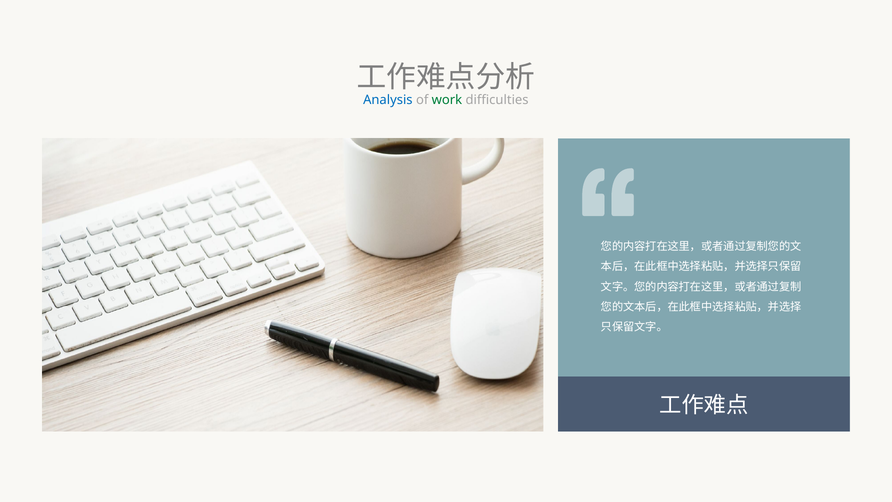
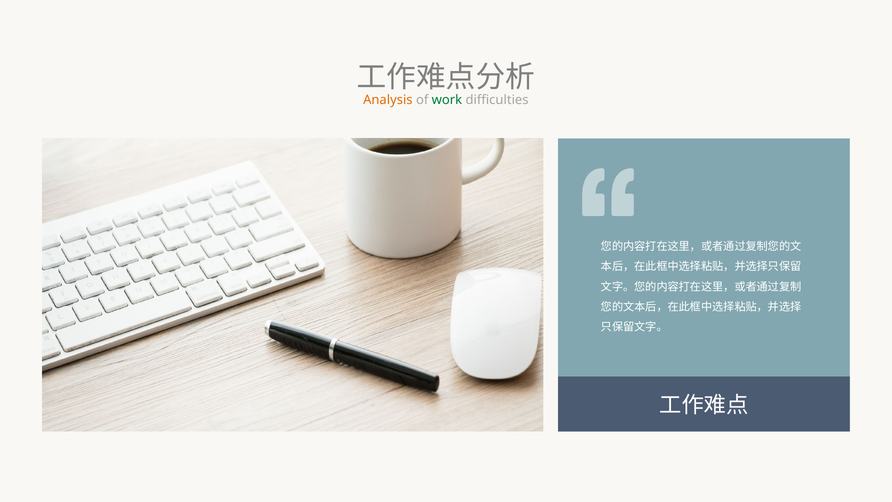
Analysis colour: blue -> orange
